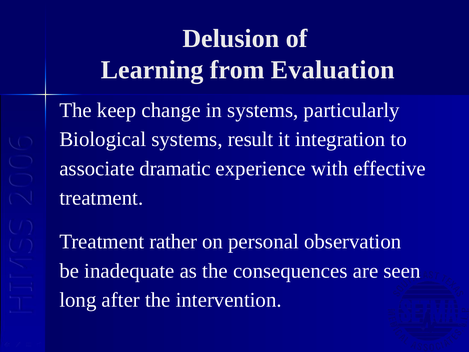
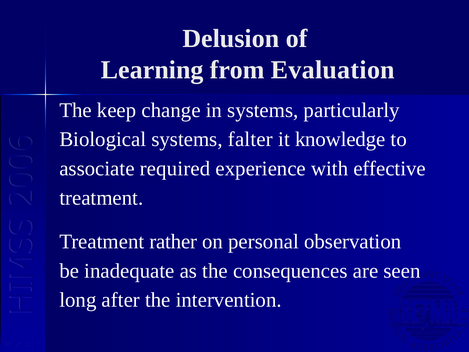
result: result -> falter
integration: integration -> knowledge
dramatic: dramatic -> required
